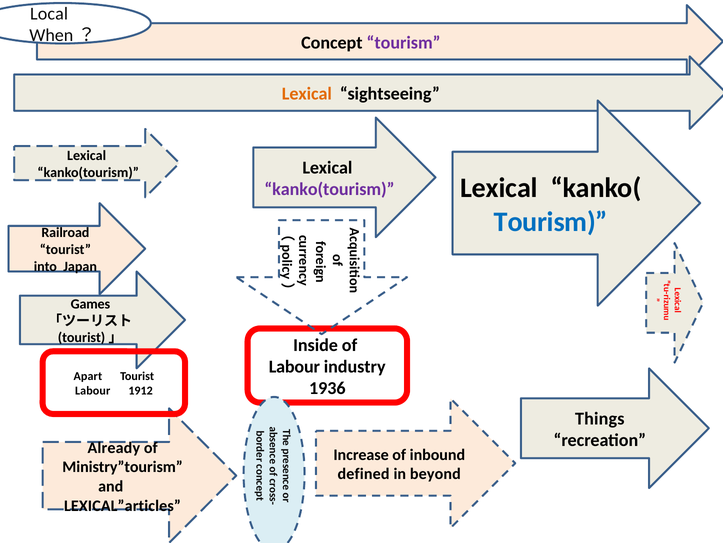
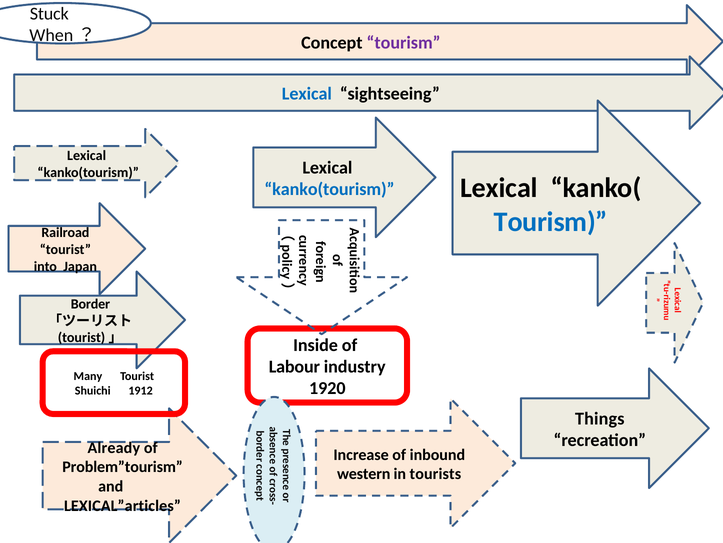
Local: Local -> Stuck
Lexical at (307, 94) colour: orange -> blue
kanko(tourism at (329, 189) colour: purple -> blue
Games: Games -> Border
Apart: Apart -> Many
1936: 1936 -> 1920
Labour at (93, 390): Labour -> Shuichi
Ministry”tourism: Ministry”tourism -> Problem”tourism
defined: defined -> western
beyond: beyond -> tourists
